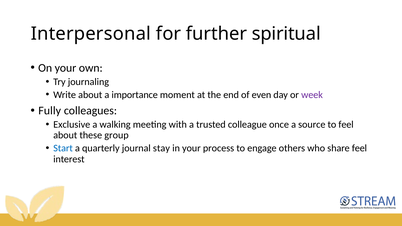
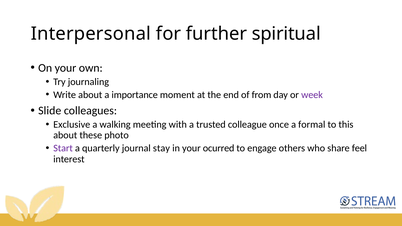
even: even -> from
Fully: Fully -> Slide
source: source -> formal
to feel: feel -> this
group: group -> photo
Start colour: blue -> purple
process: process -> ocurred
